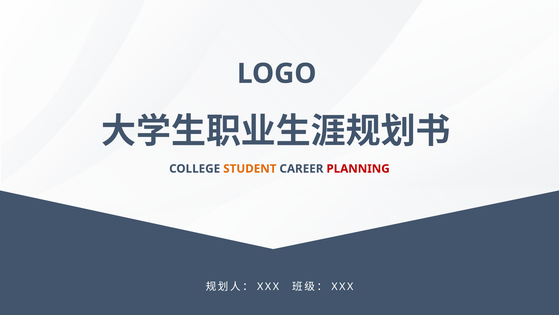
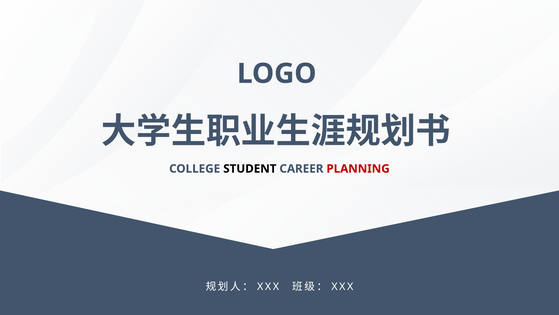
STUDENT colour: orange -> black
